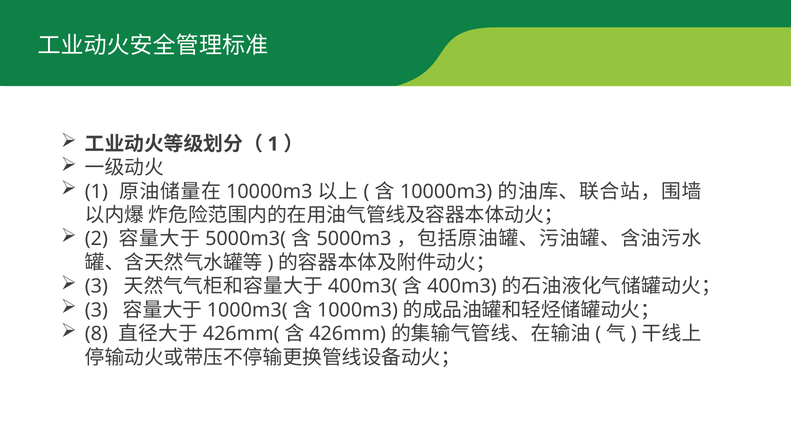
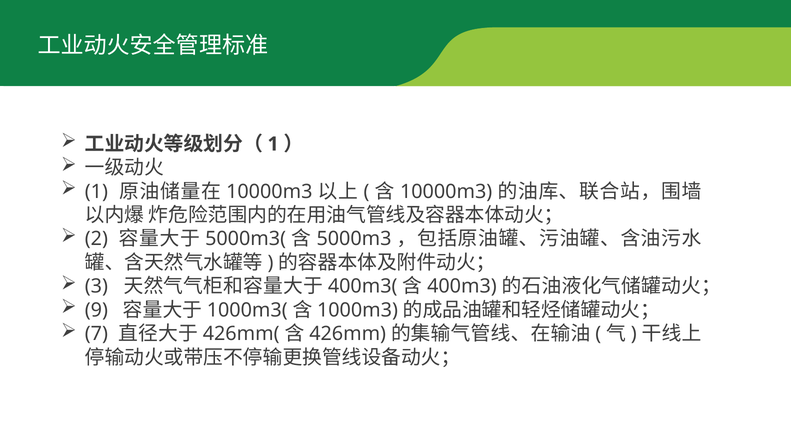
3 at (96, 310): 3 -> 9
8: 8 -> 7
